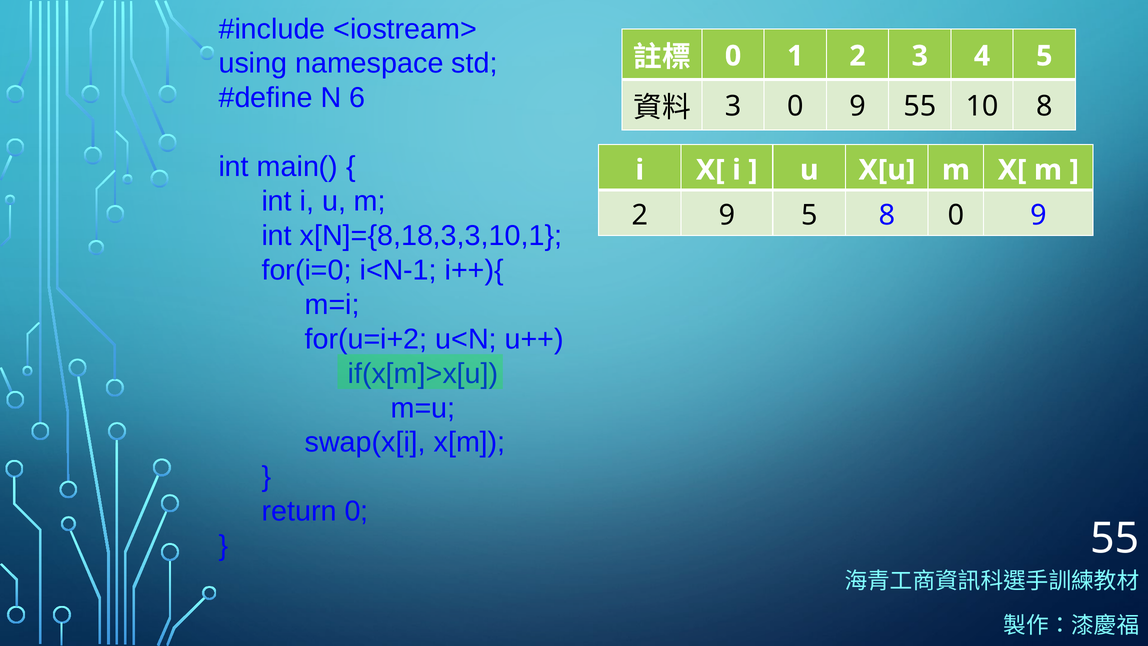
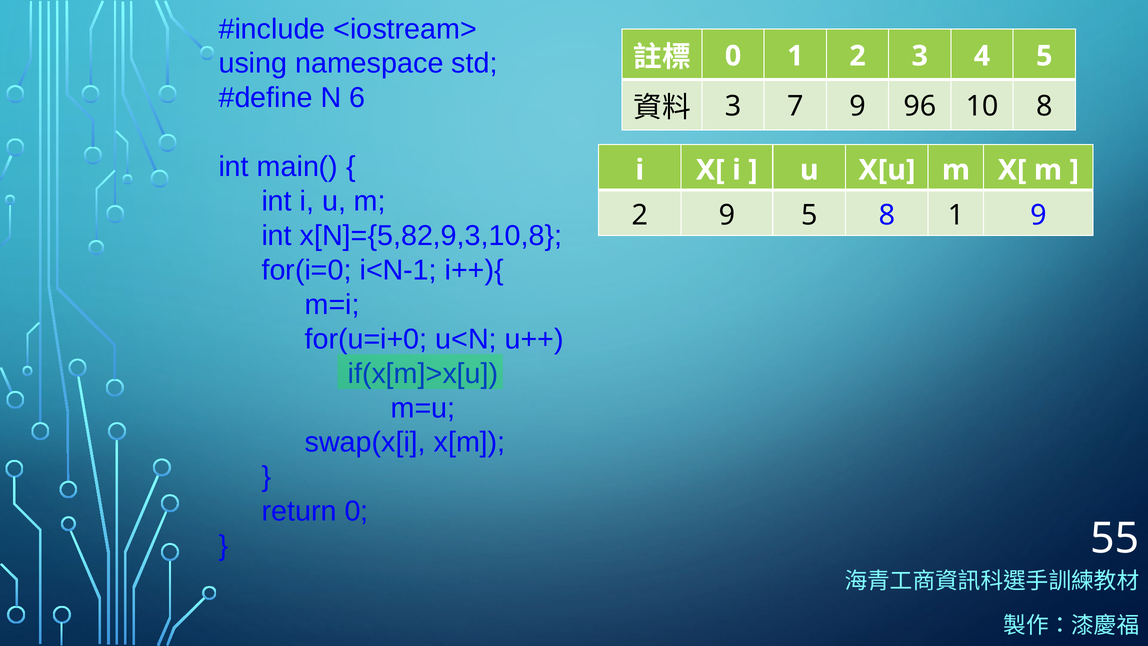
3 0: 0 -> 7
9 55: 55 -> 96
8 0: 0 -> 1
x[N]={8,18,3,3,10,1: x[N]={8,18,3,3,10,1 -> x[N]={5,82,9,3,10,8
for(u=i+2: for(u=i+2 -> for(u=i+0
